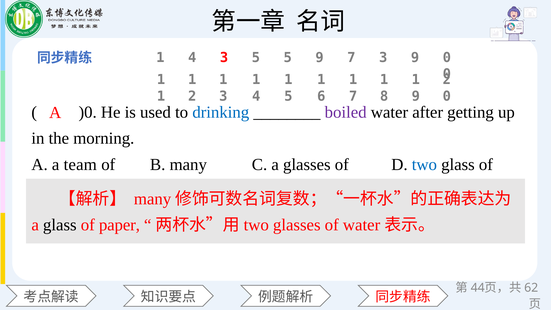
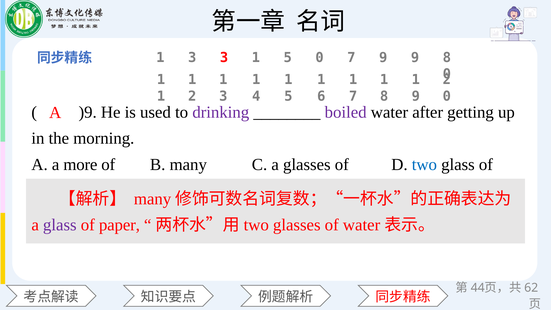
4 at (192, 58): 4 -> 3
5 at (256, 58): 5 -> 1
5 9: 9 -> 0
7 3: 3 -> 9
9 0: 0 -> 8
)0: )0 -> )9
drinking colour: blue -> purple
team: team -> more
glass at (60, 225) colour: black -> purple
